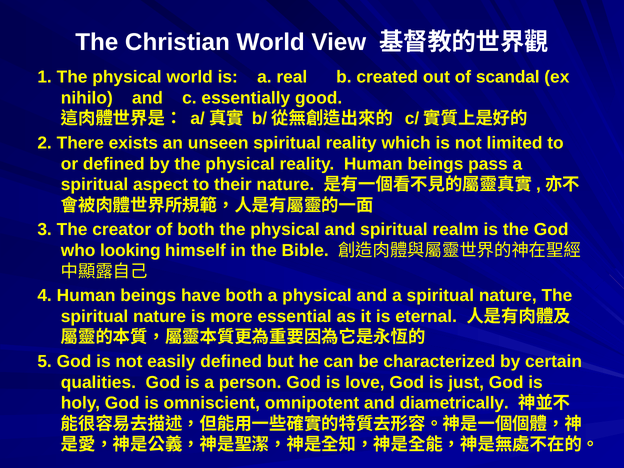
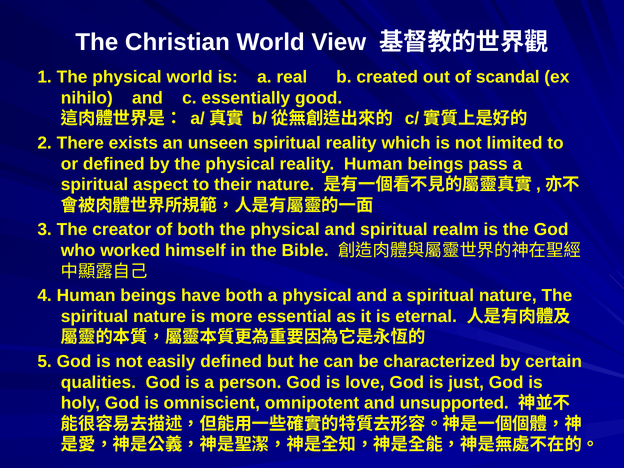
looking: looking -> worked
diametrically: diametrically -> unsupported
